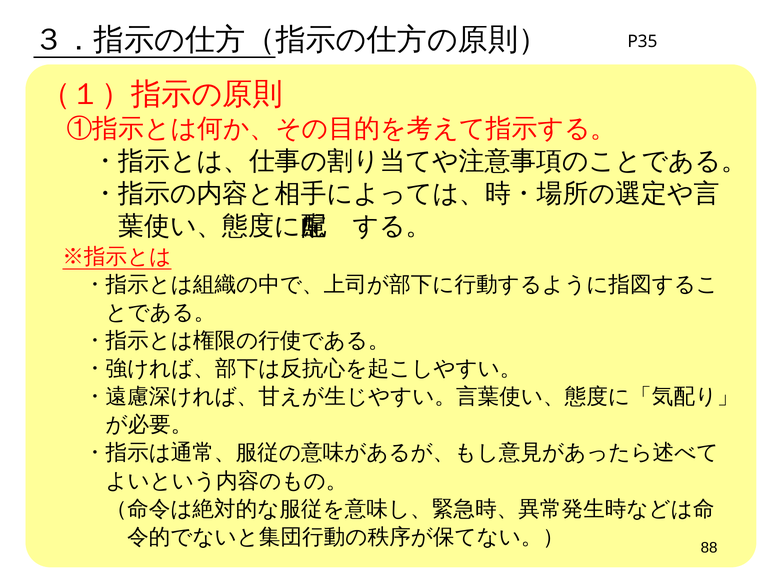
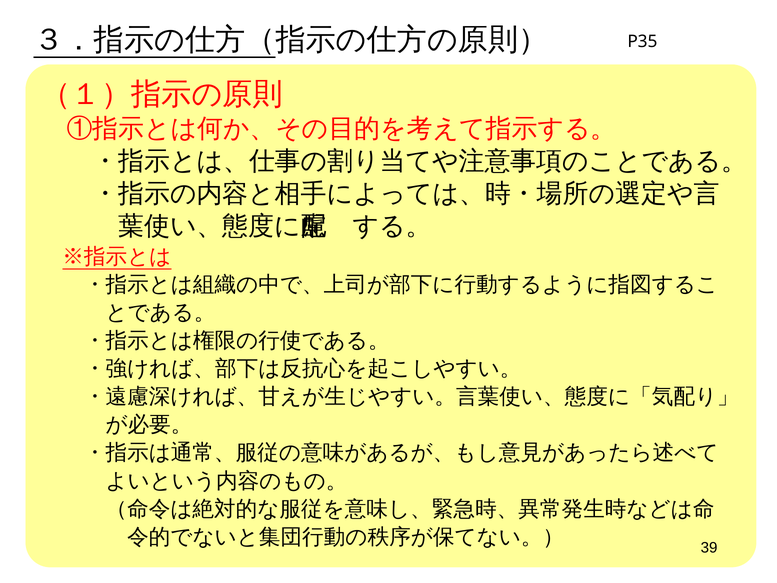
88: 88 -> 39
